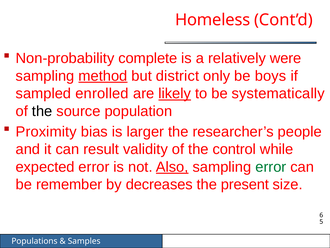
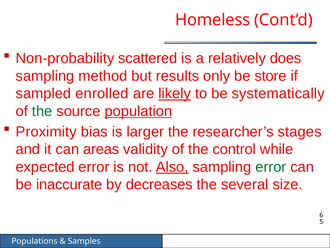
complete: complete -> scattered
were: were -> does
method underline: present -> none
district: district -> results
boys: boys -> store
the at (42, 111) colour: black -> green
population underline: none -> present
people: people -> stages
result: result -> areas
remember: remember -> inaccurate
present: present -> several
